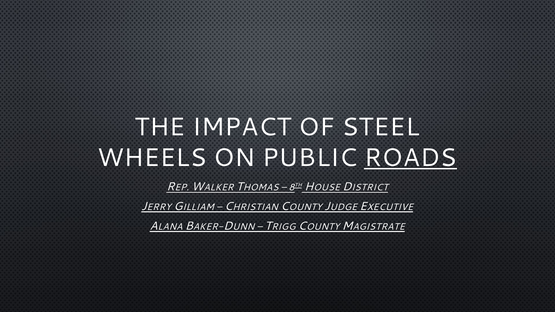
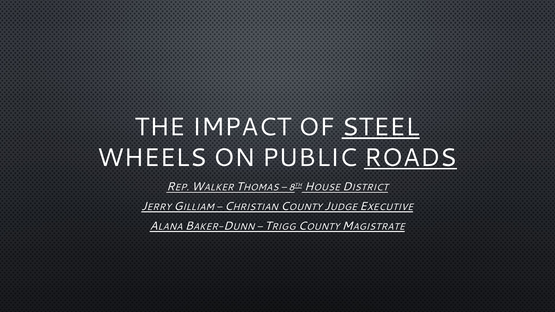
STEEL underline: none -> present
